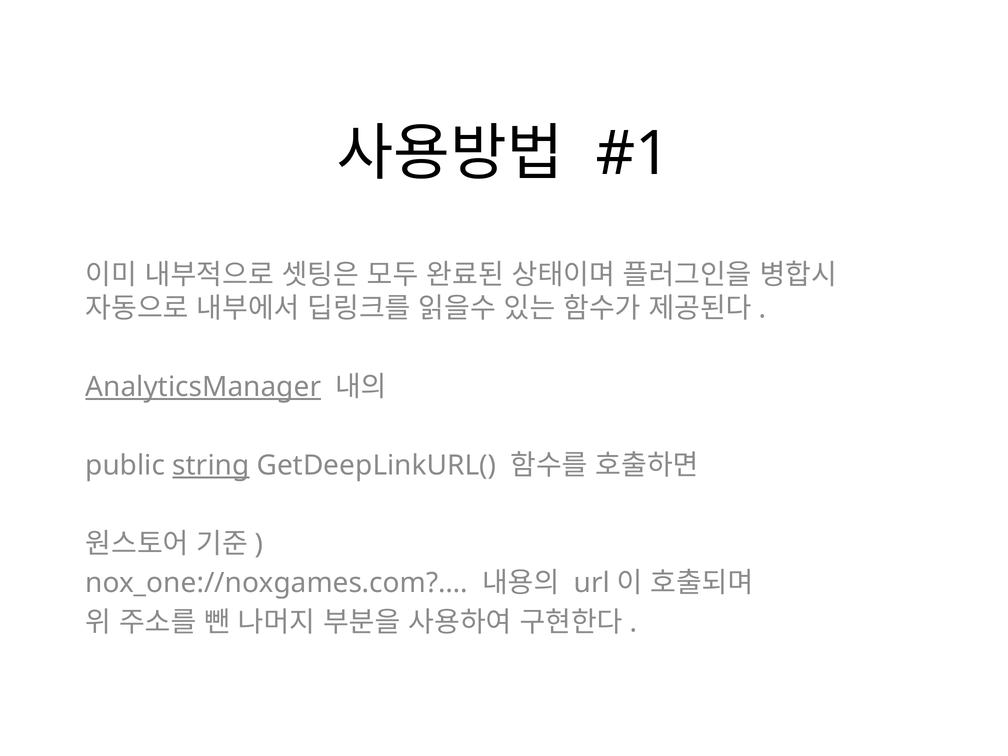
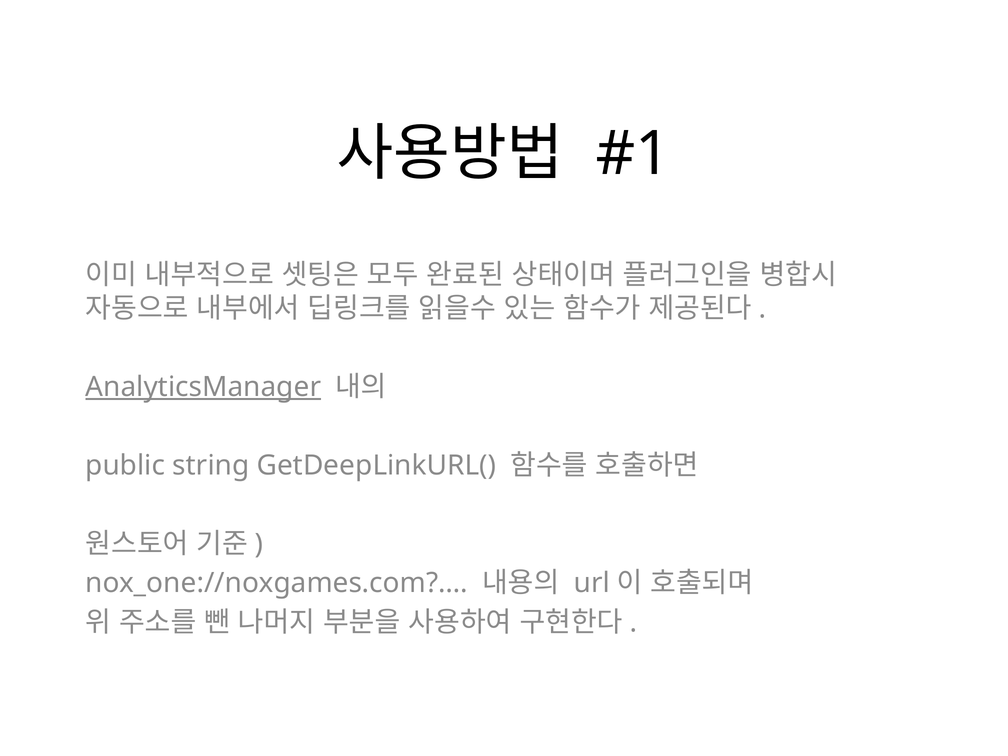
string underline: present -> none
